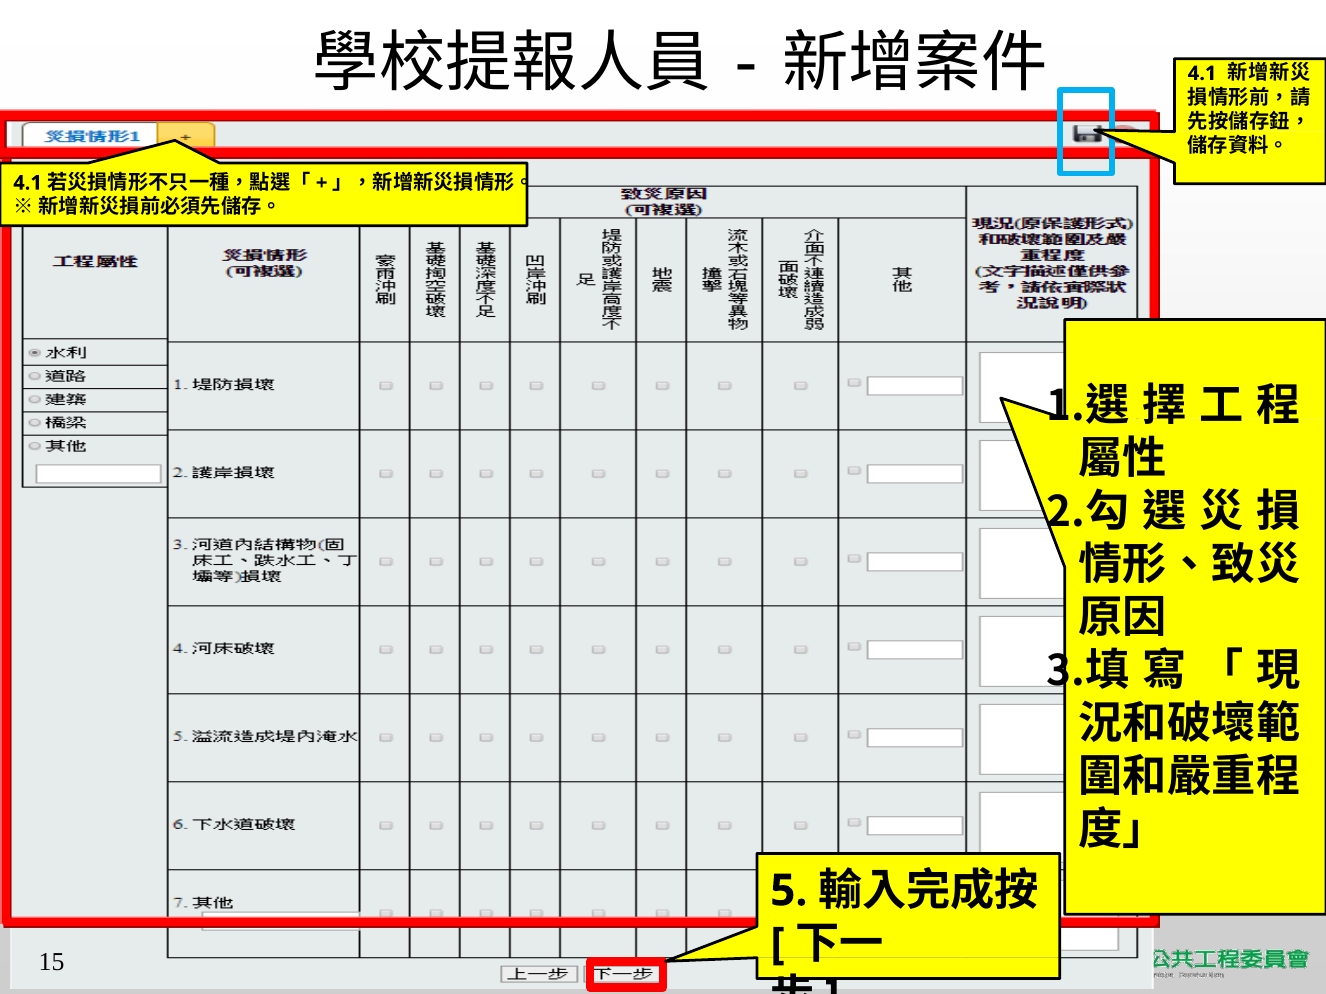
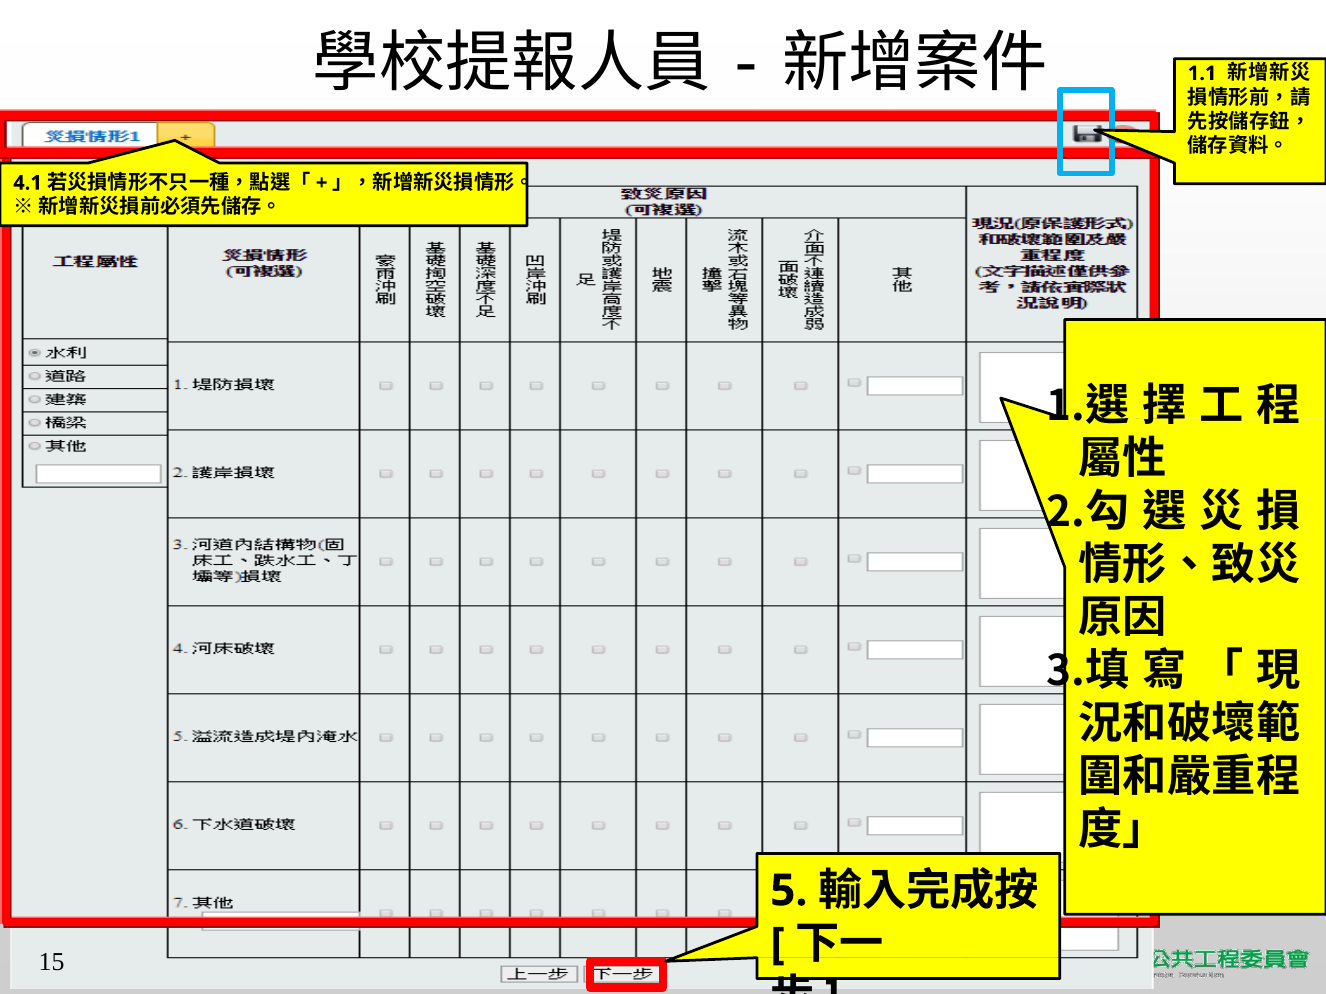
4.1 at (1202, 73): 4.1 -> 1.1
